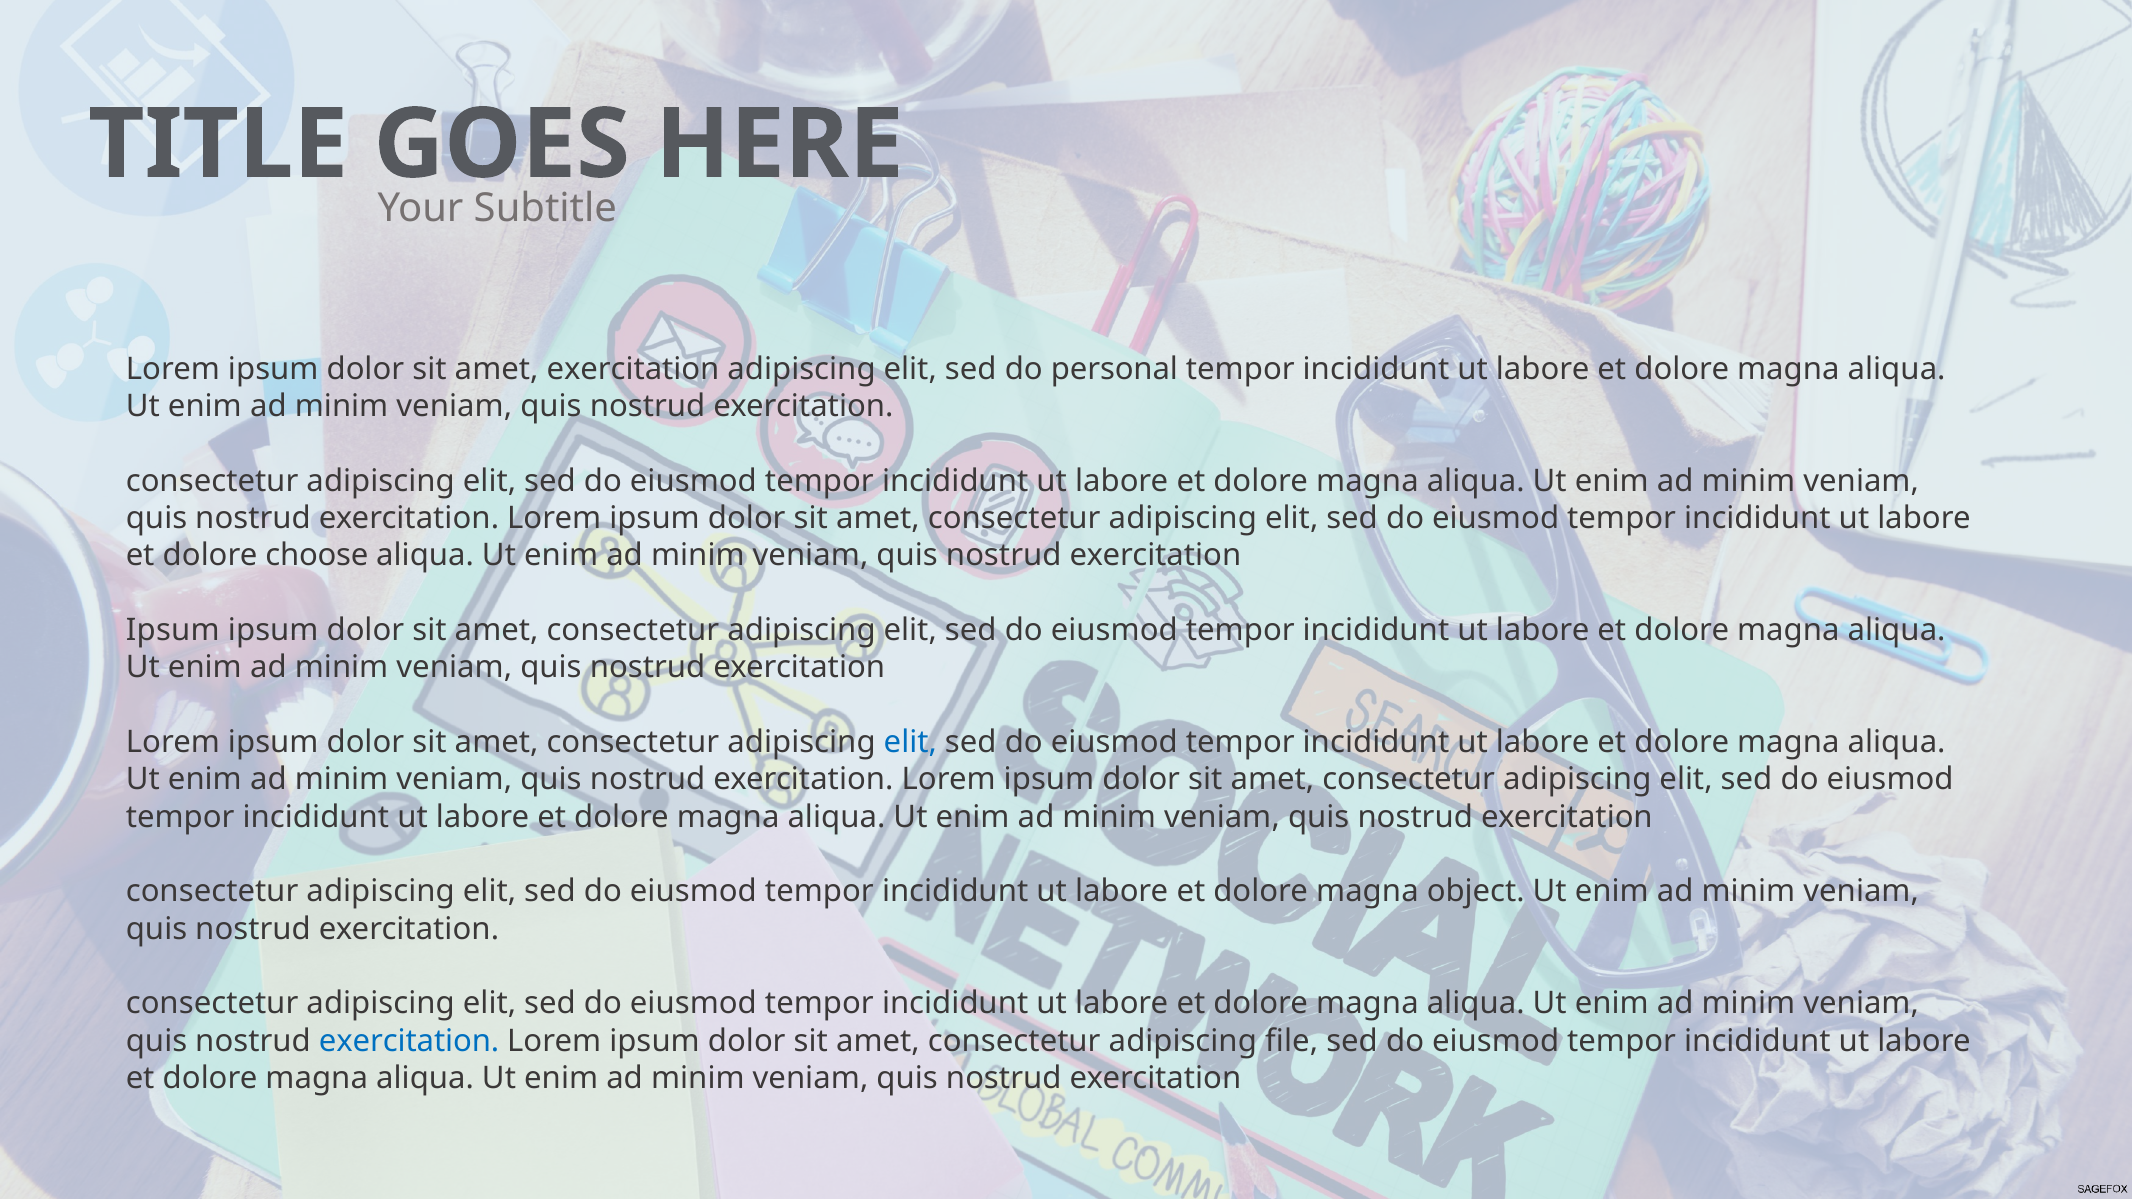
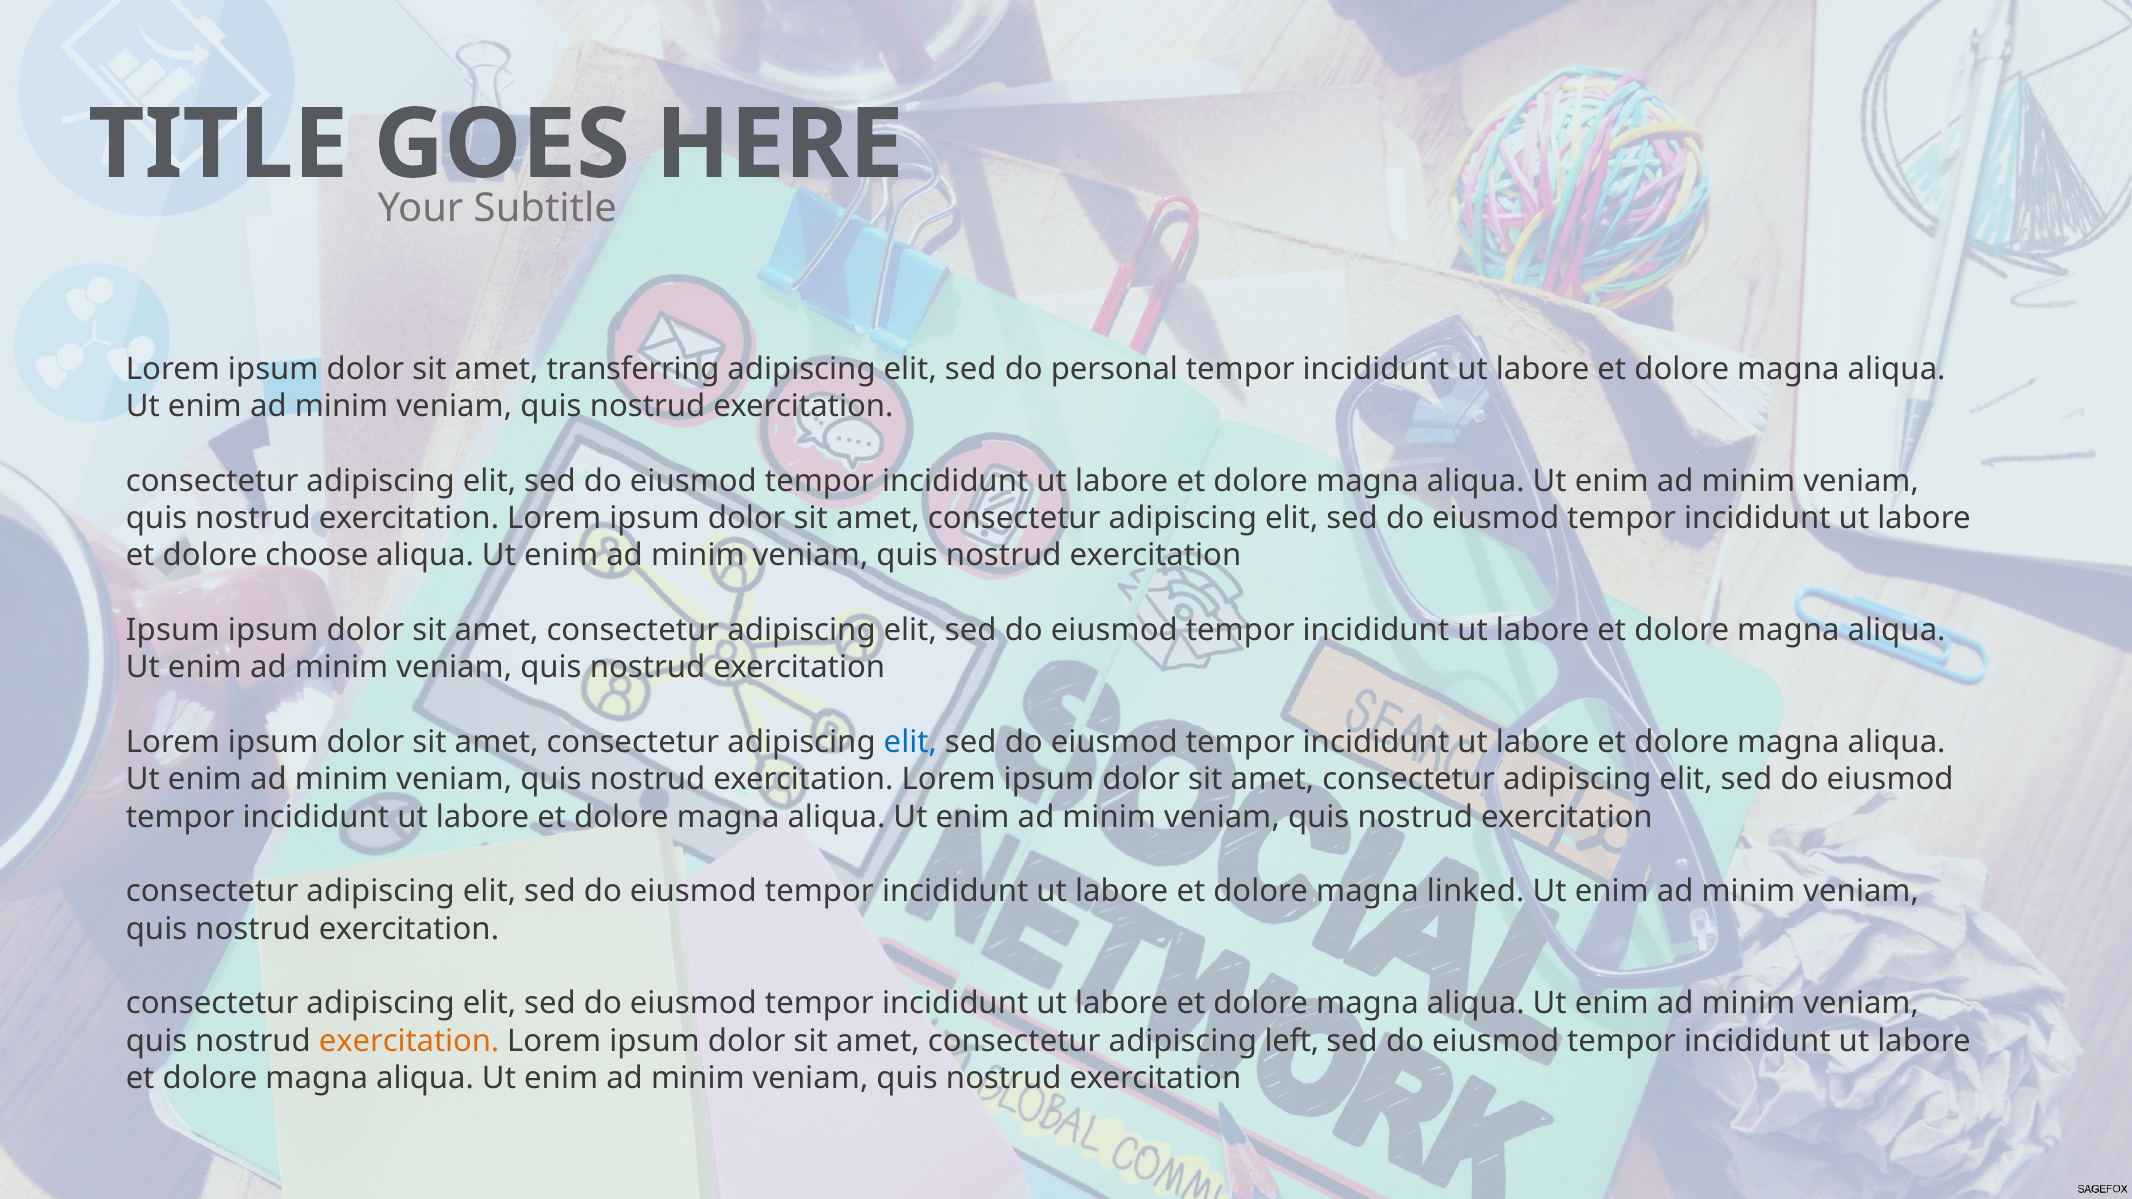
amet exercitation: exercitation -> transferring
object: object -> linked
exercitation at (409, 1041) colour: blue -> orange
file: file -> left
